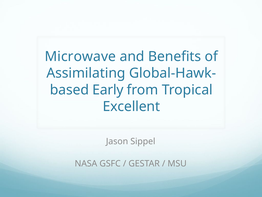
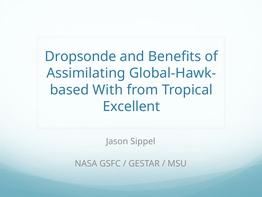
Microwave: Microwave -> Dropsonde
Early: Early -> With
